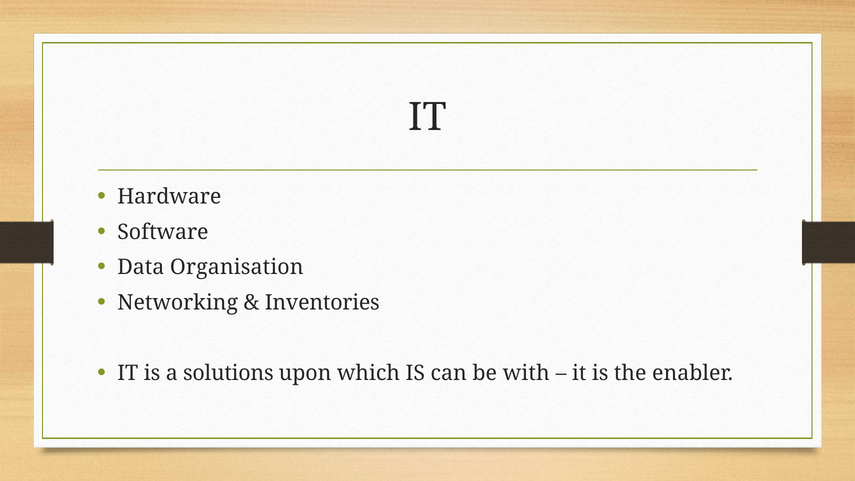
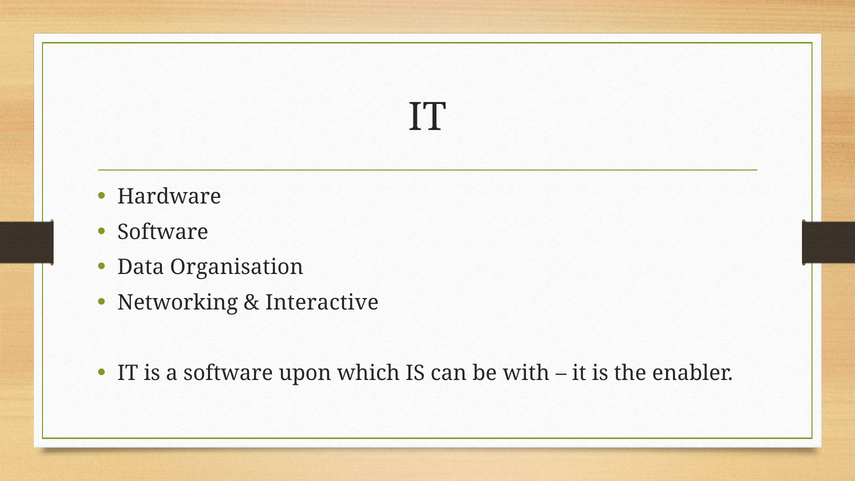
Inventories: Inventories -> Interactive
a solutions: solutions -> software
